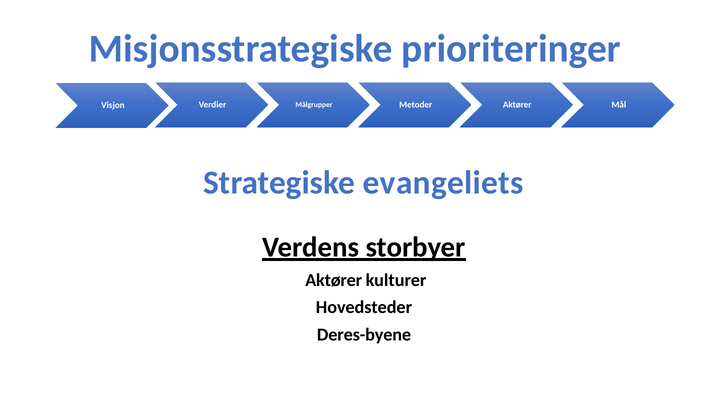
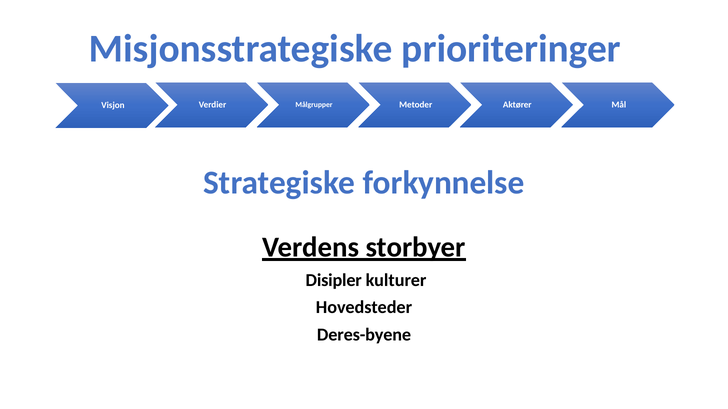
evangeliets: evangeliets -> forkynnelse
Aktører at (334, 281): Aktører -> Disipler
